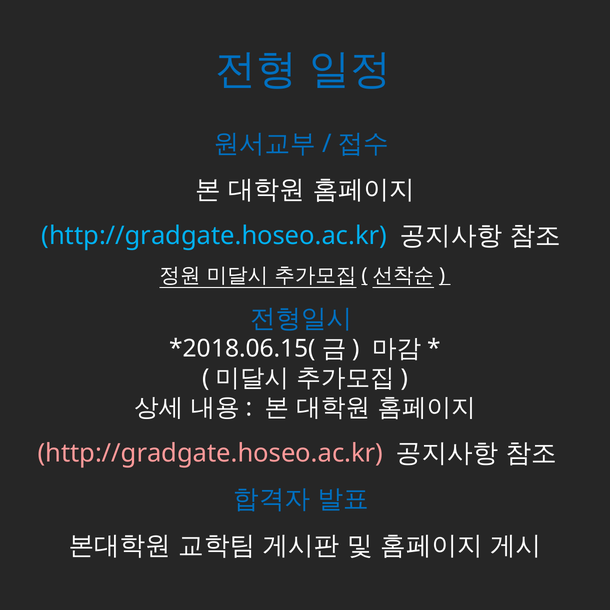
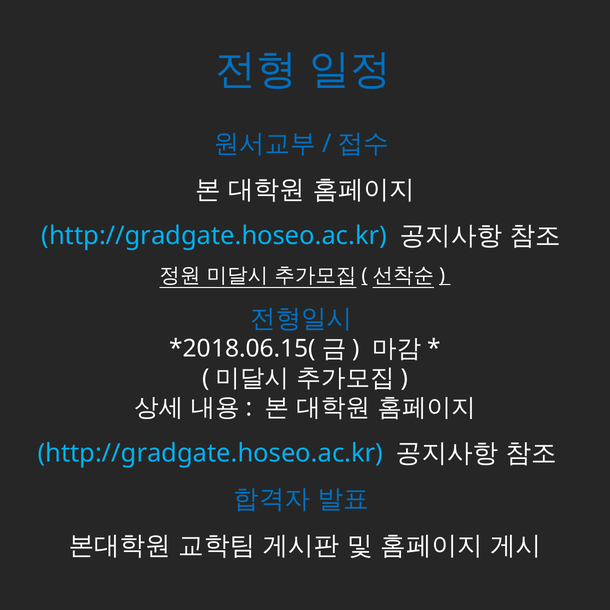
http://gradgate.hoseo.ac.kr at (210, 453) colour: pink -> light blue
